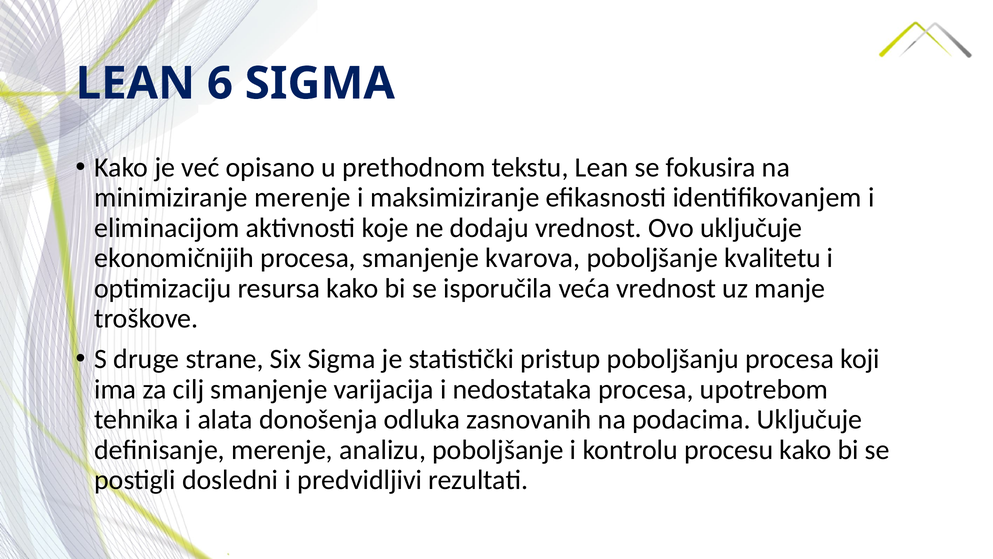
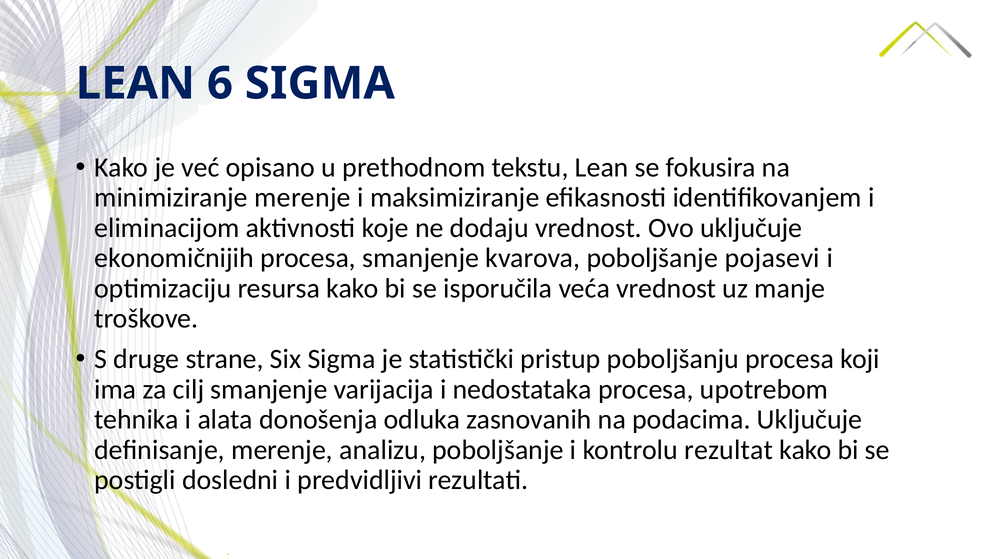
kvalitetu: kvalitetu -> pojasevi
procesu: procesu -> rezultat
